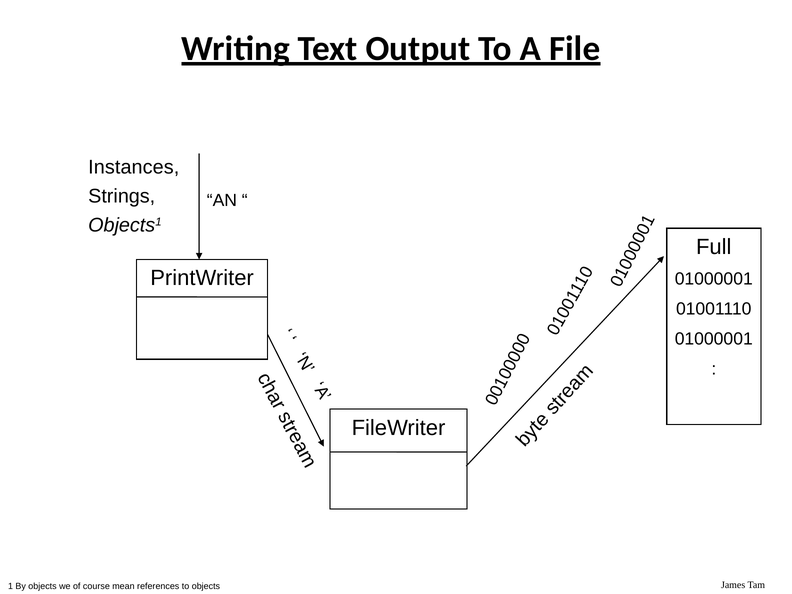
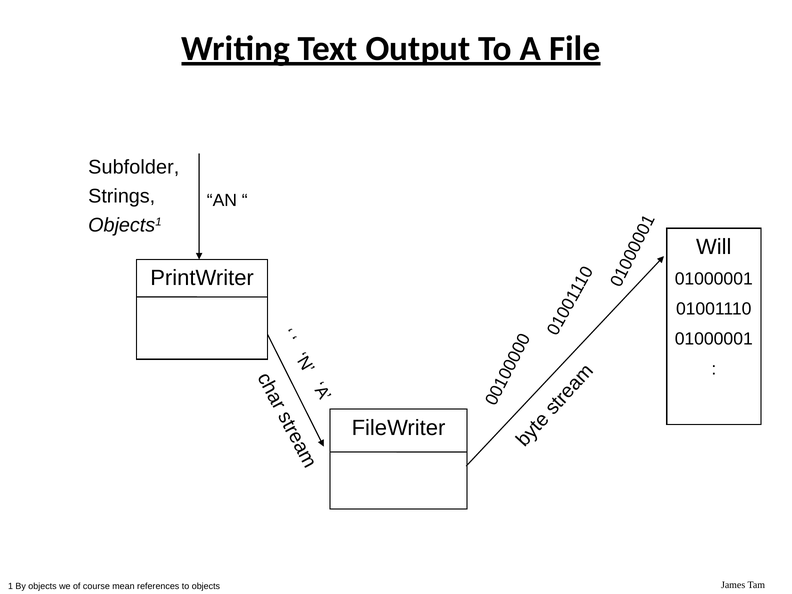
Instances: Instances -> Subfolder
Full: Full -> Will
